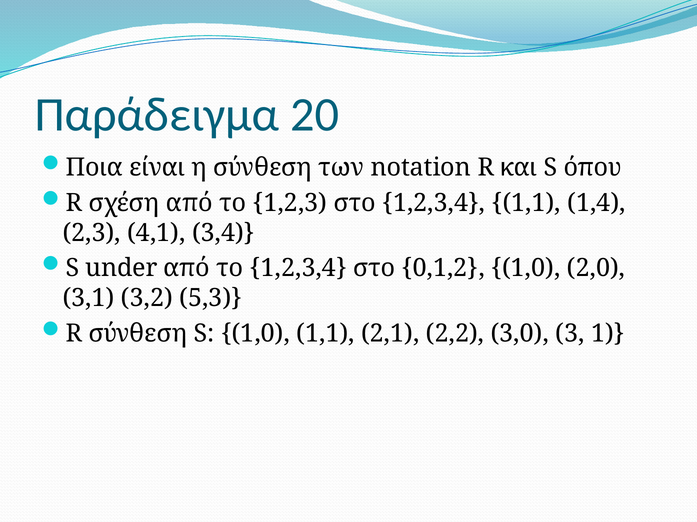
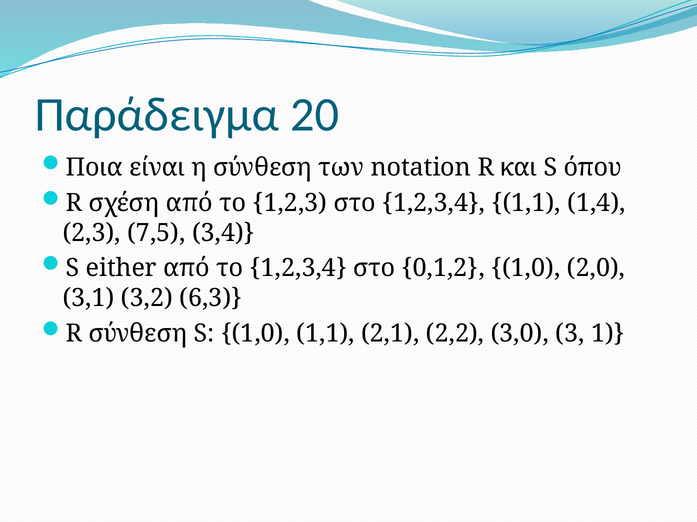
4,1: 4,1 -> 7,5
under: under -> either
5,3: 5,3 -> 6,3
